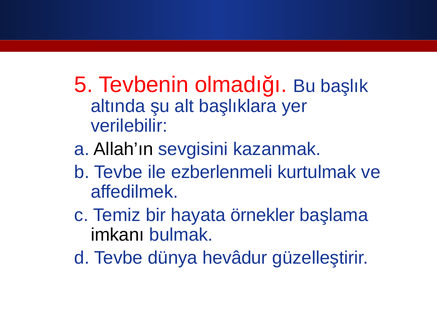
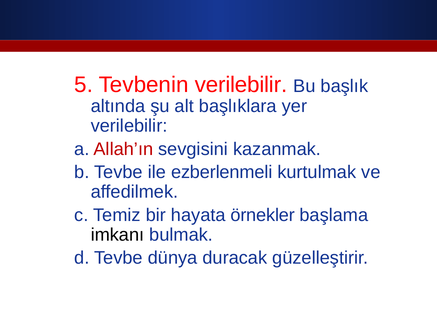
Tevbenin olmadığı: olmadığı -> verilebilir
Allah’ın colour: black -> red
hevâdur: hevâdur -> duracak
